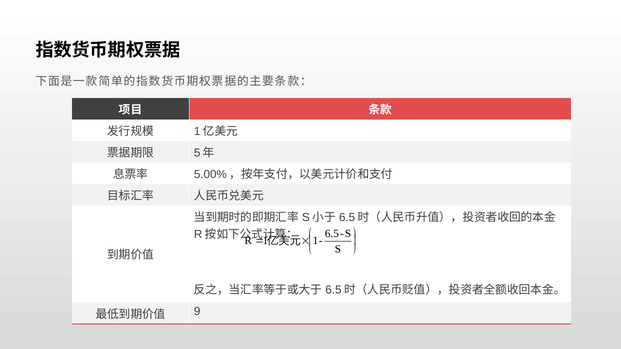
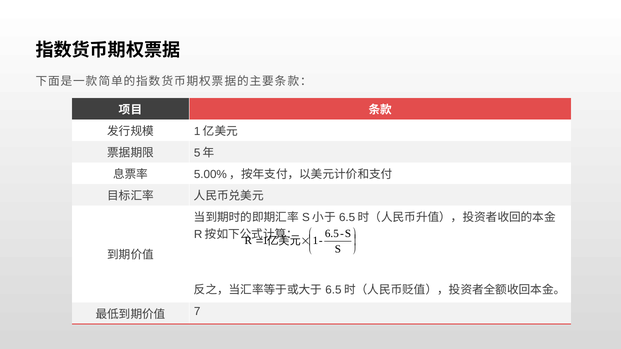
9: 9 -> 7
